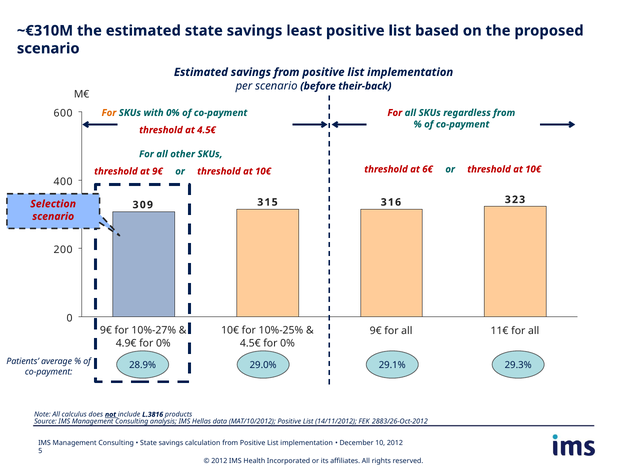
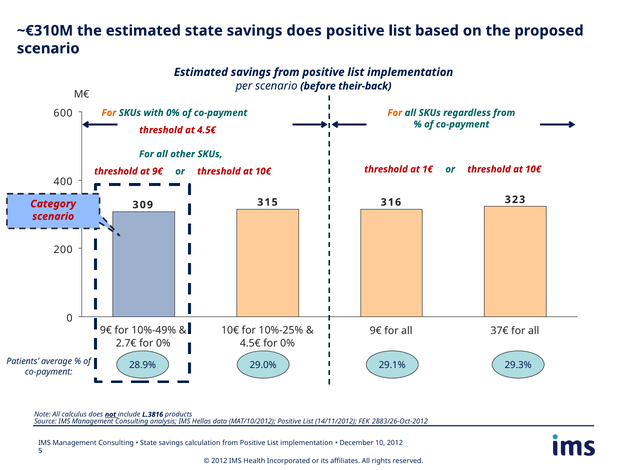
savings least: least -> does
For at (395, 113) colour: red -> orange
6€: 6€ -> 1€
Selection: Selection -> Category
10%-27%: 10%-27% -> 10%-49%
11€: 11€ -> 37€
4.9€: 4.9€ -> 2.7€
